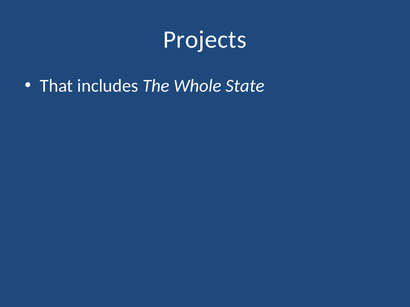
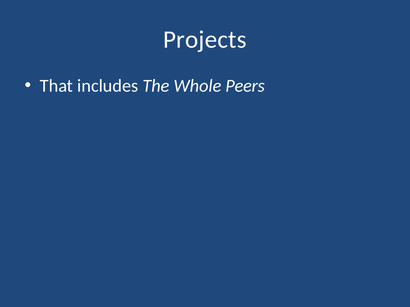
State: State -> Peers
